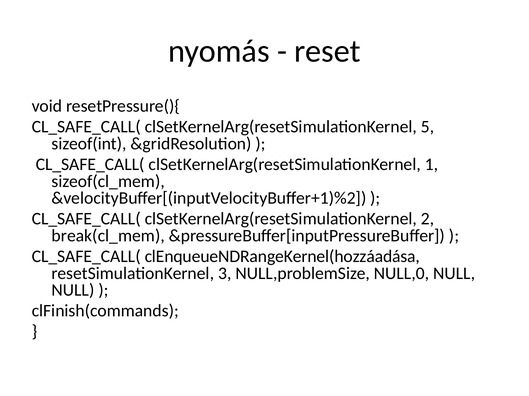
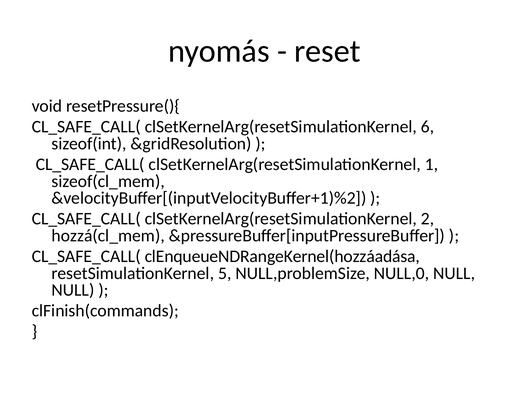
5: 5 -> 6
break(cl_mem: break(cl_mem -> hozzá(cl_mem
3: 3 -> 5
